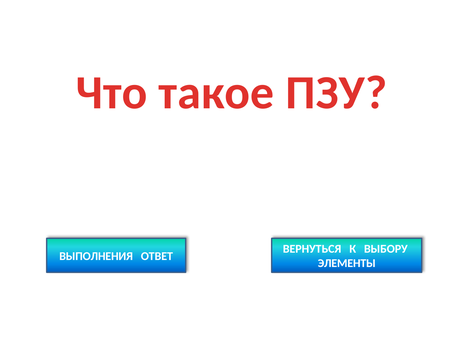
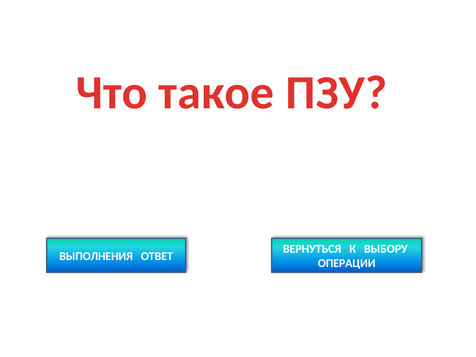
ЭЛЕМЕНТЫ: ЭЛЕМЕНТЫ -> ОПЕРАЦИИ
